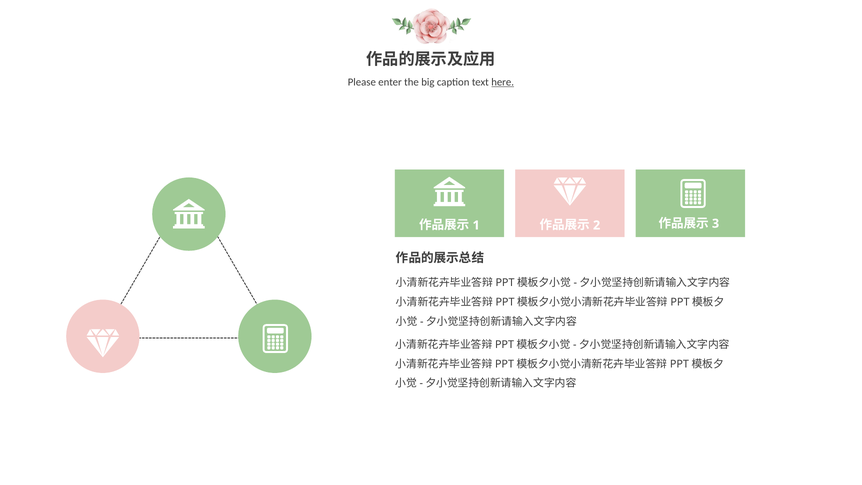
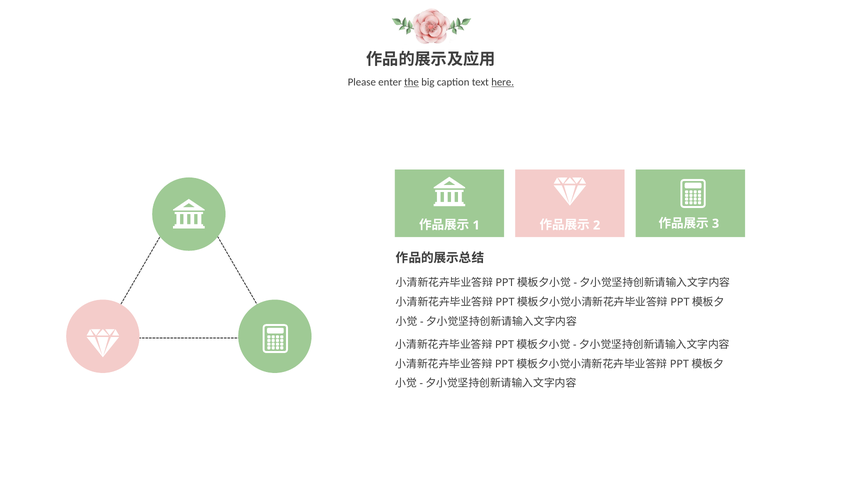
the underline: none -> present
